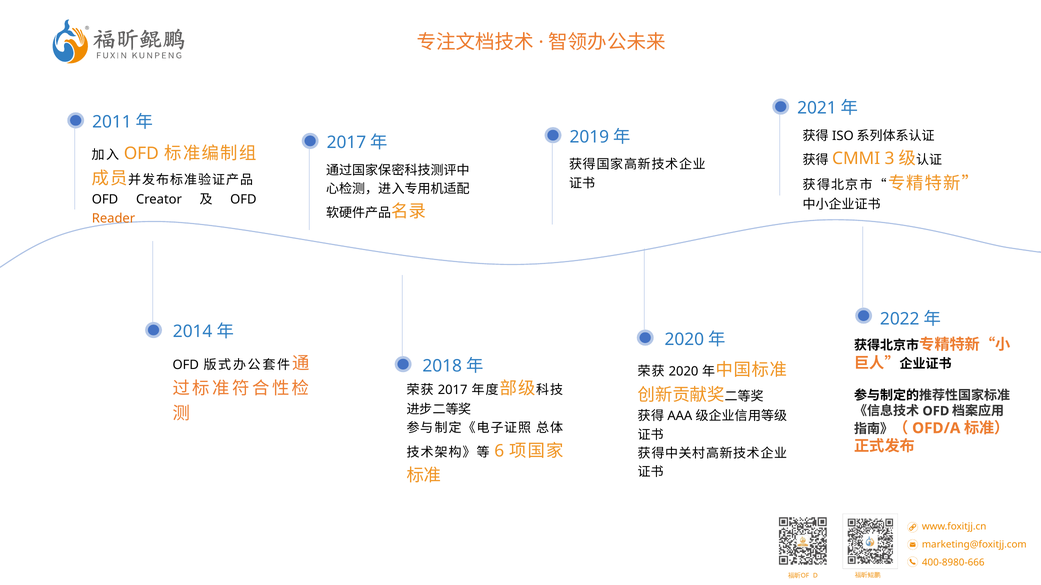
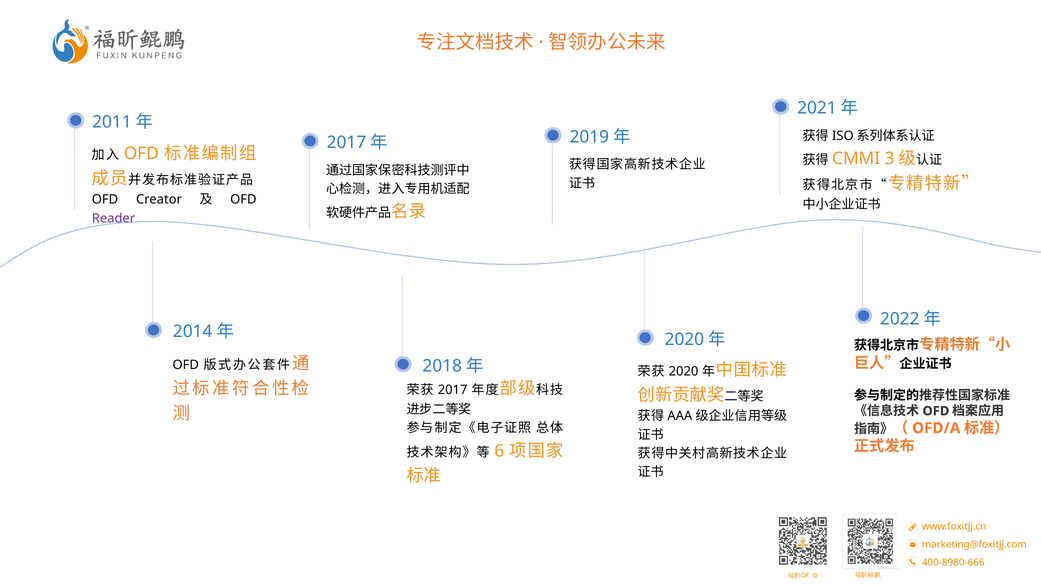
Reader colour: orange -> purple
